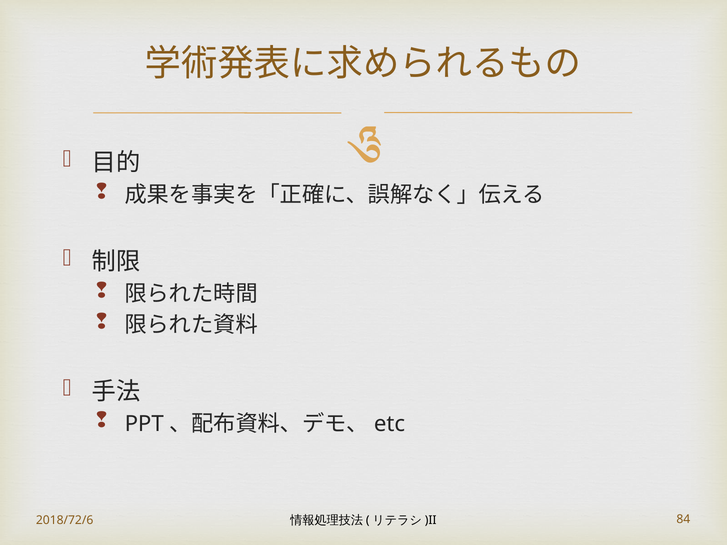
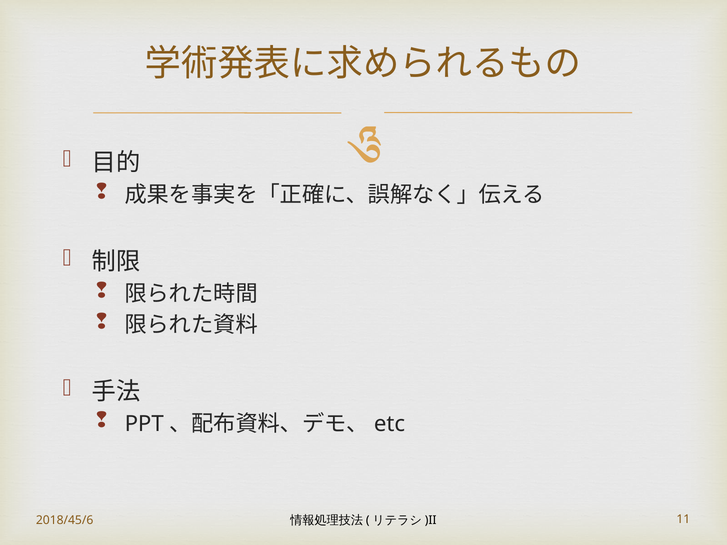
2018/72/6: 2018/72/6 -> 2018/45/6
84: 84 -> 11
